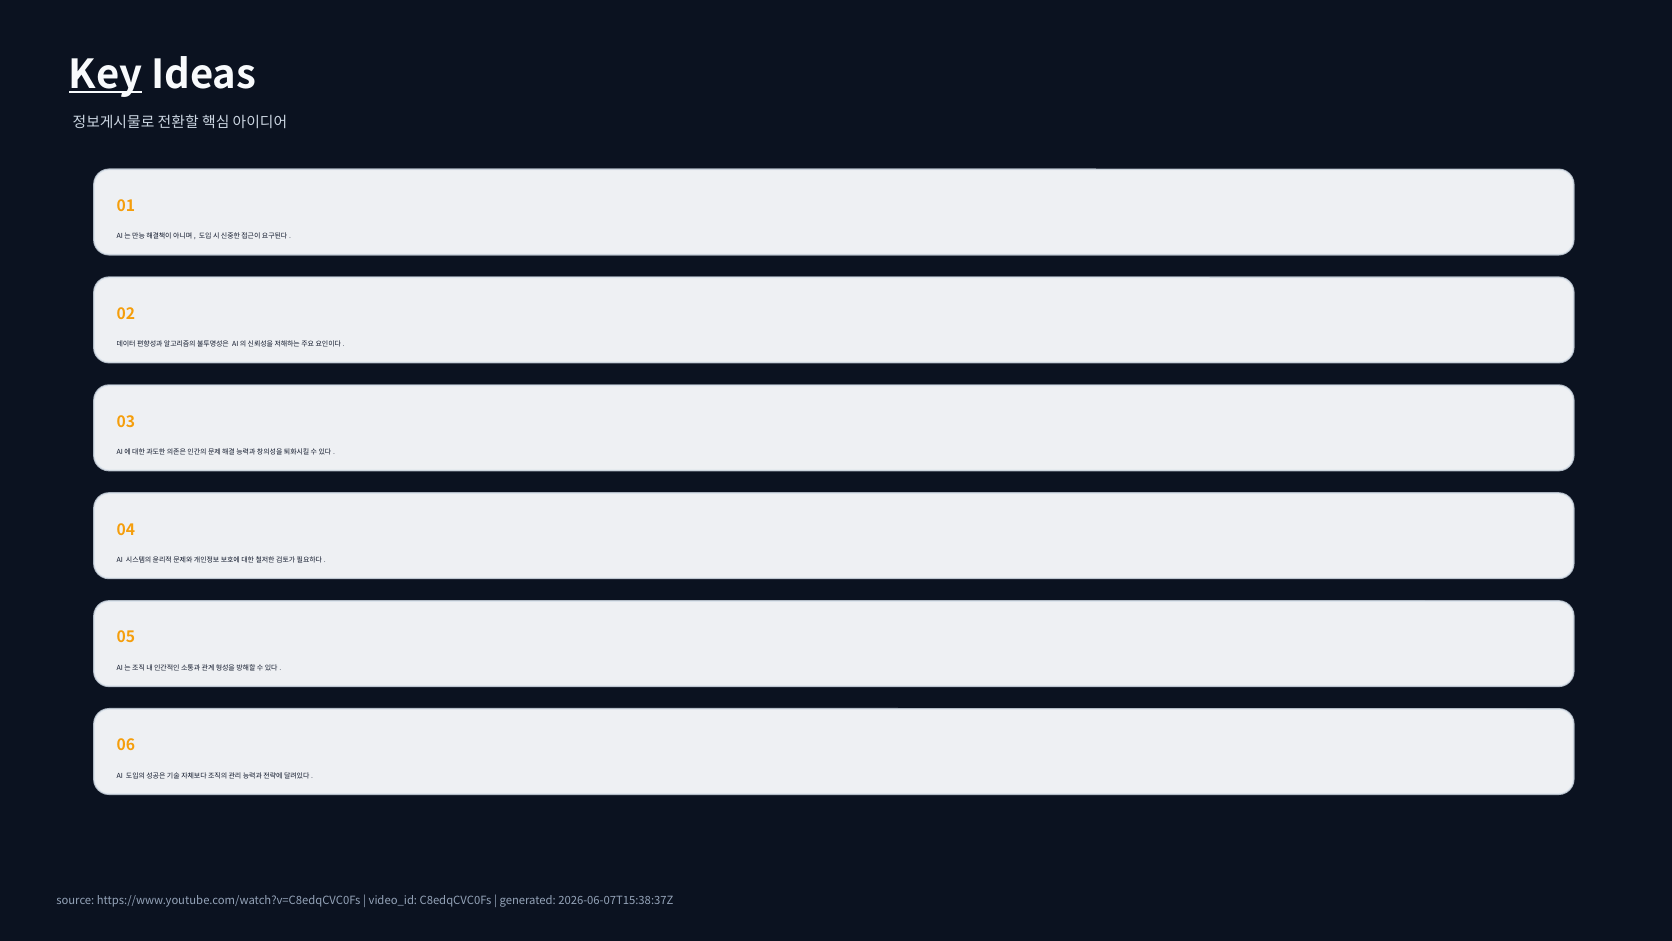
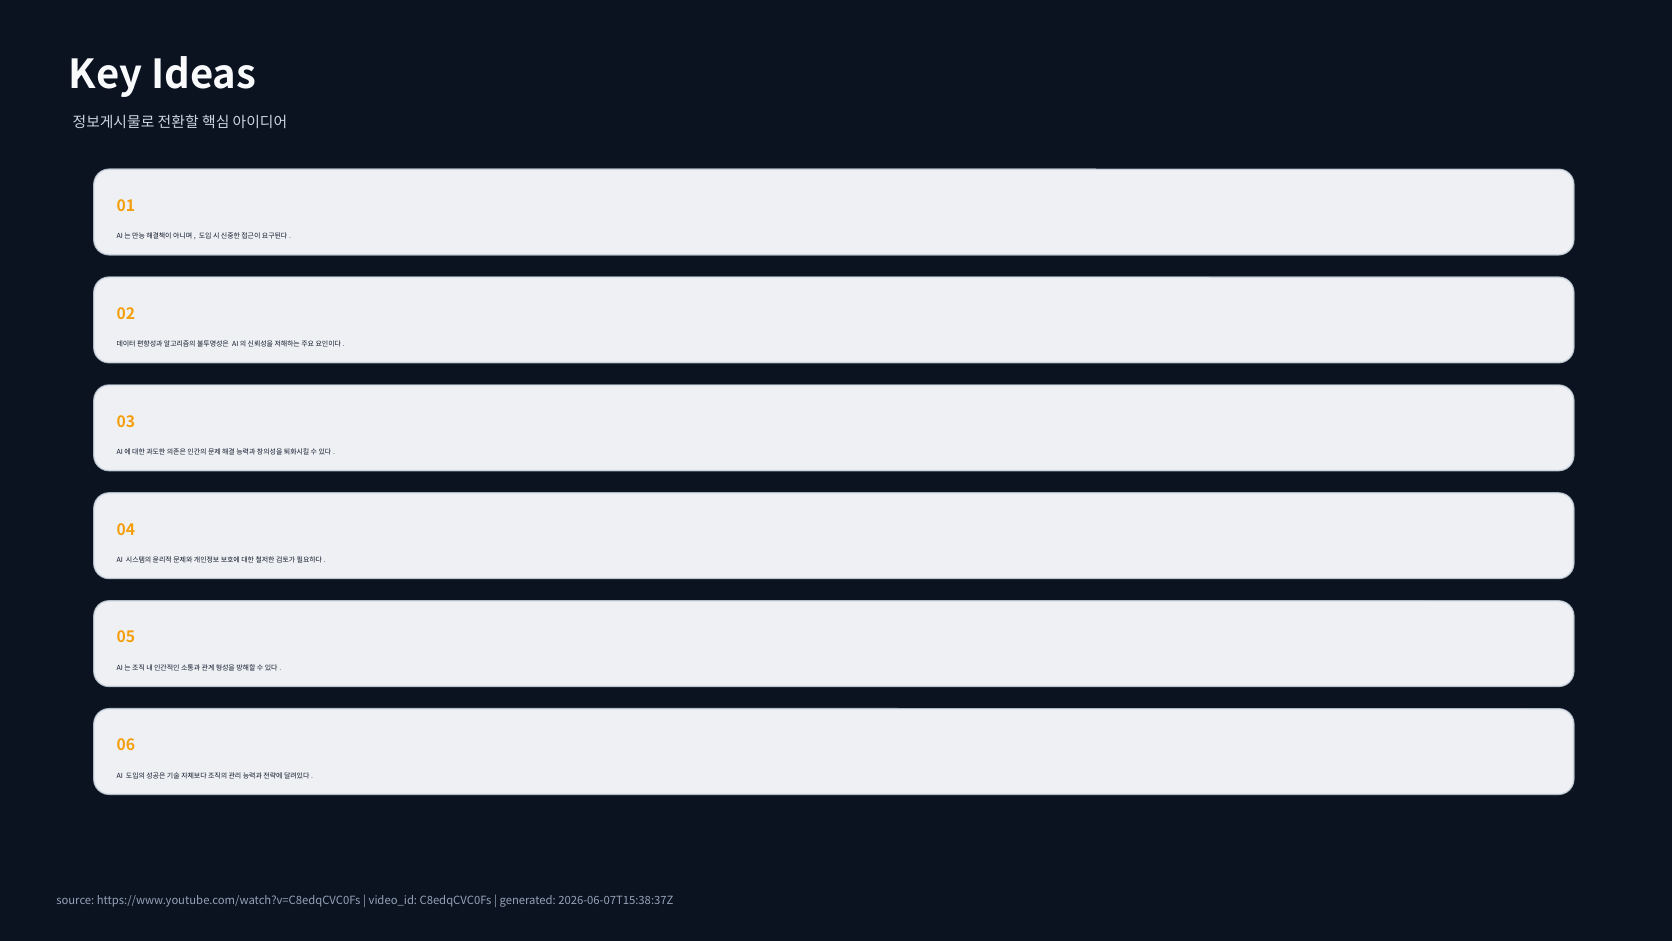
Key underline: present -> none
